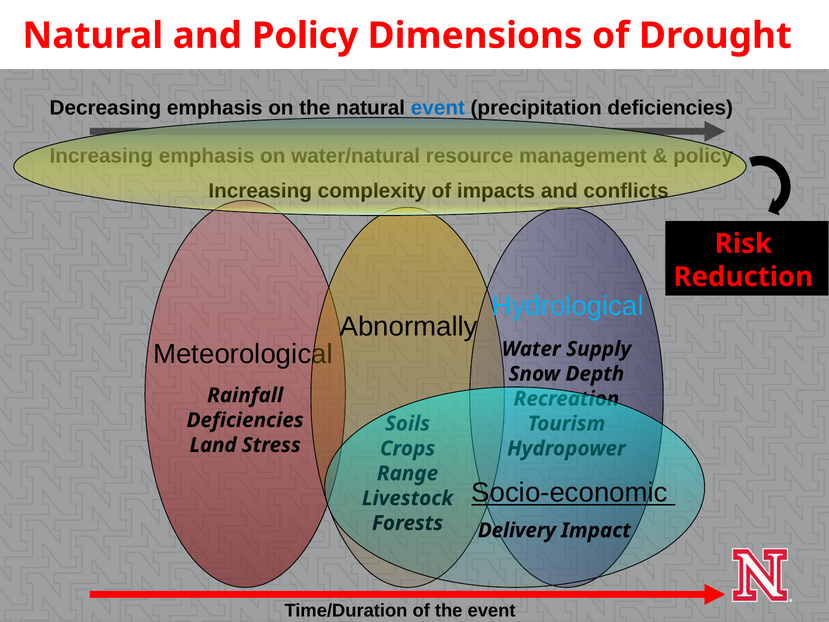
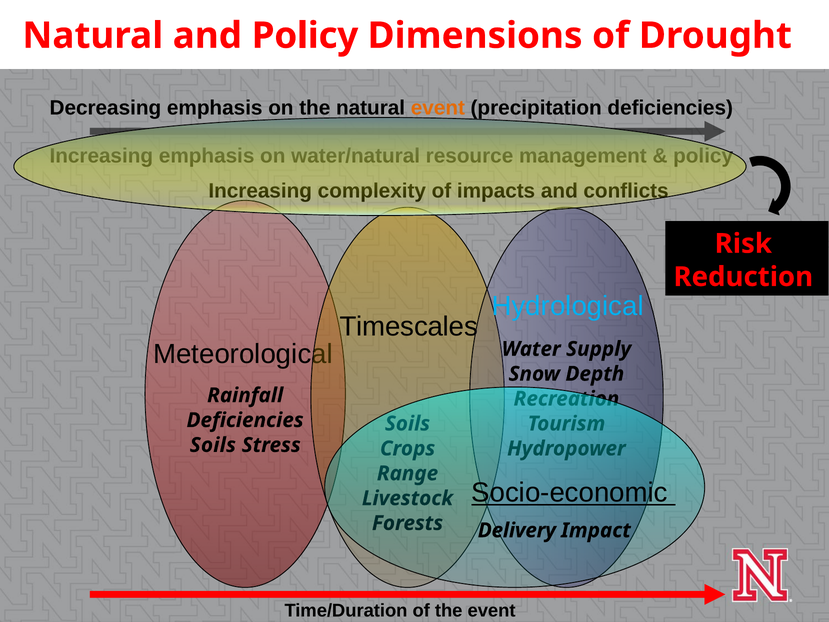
event at (438, 108) colour: blue -> orange
Abnormally: Abnormally -> Timescales
Land at (213, 445): Land -> Soils
